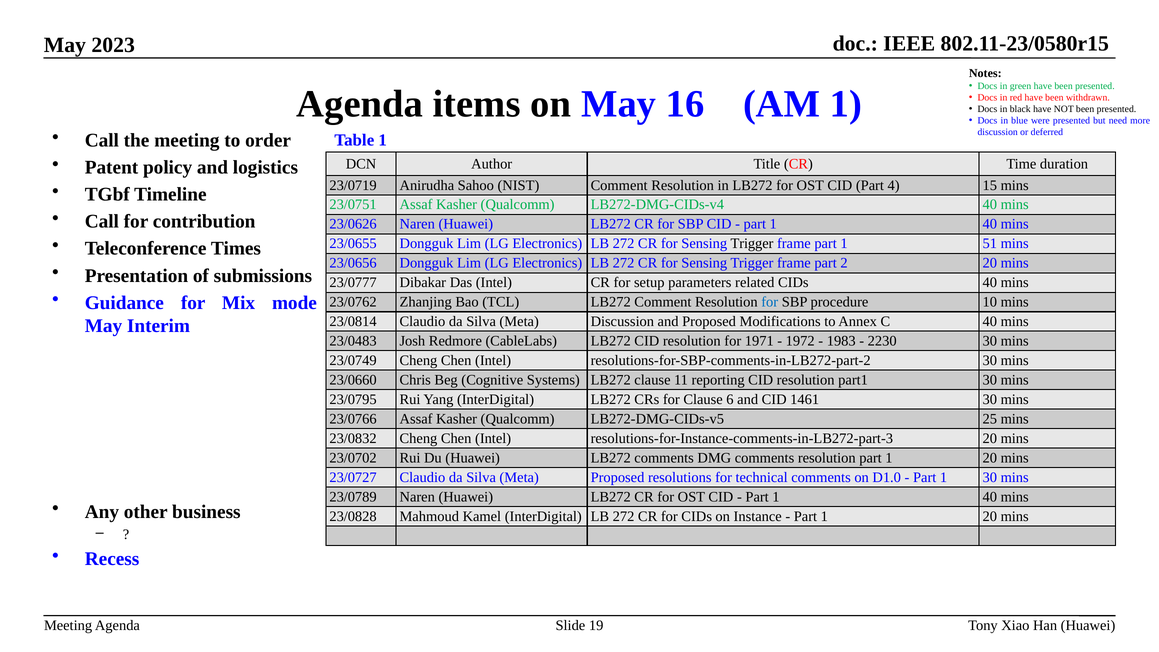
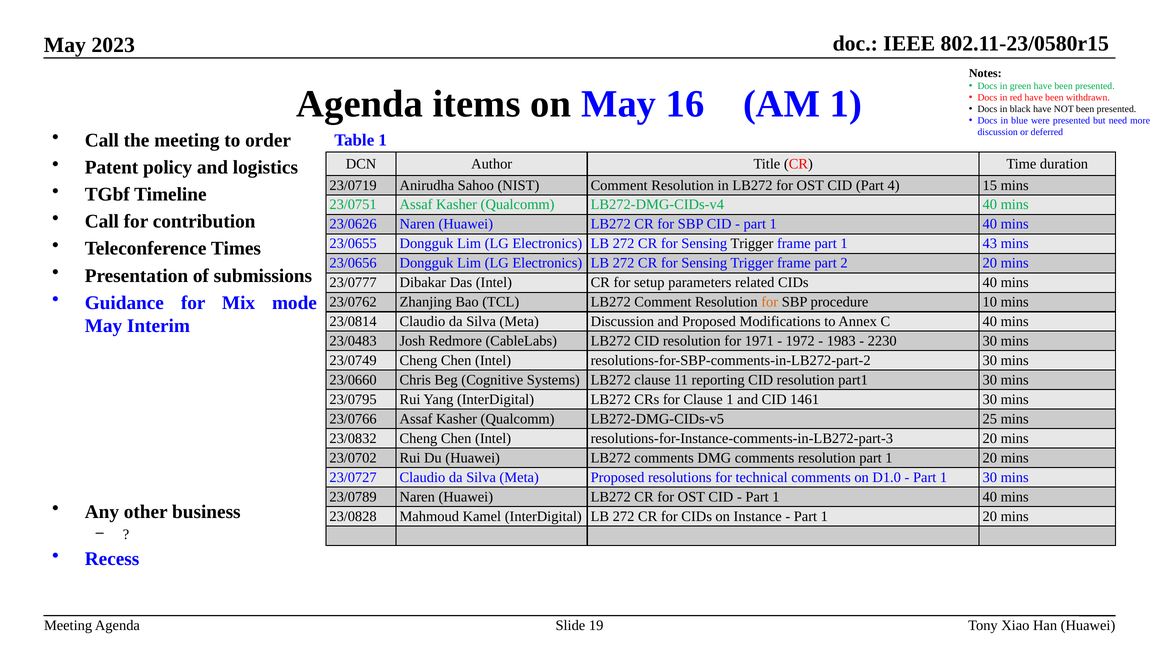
51: 51 -> 43
for at (770, 302) colour: blue -> orange
Clause 6: 6 -> 1
